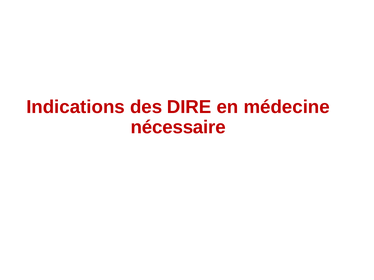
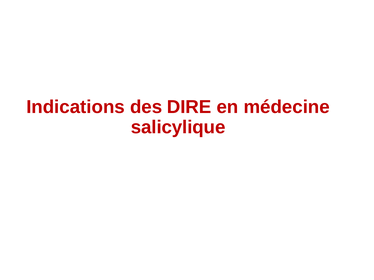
nécessaire: nécessaire -> salicylique
